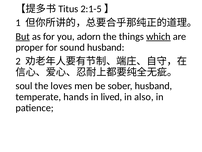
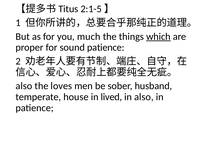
But underline: present -> none
adorn: adorn -> much
sound husband: husband -> patience
soul at (24, 86): soul -> also
hands: hands -> house
